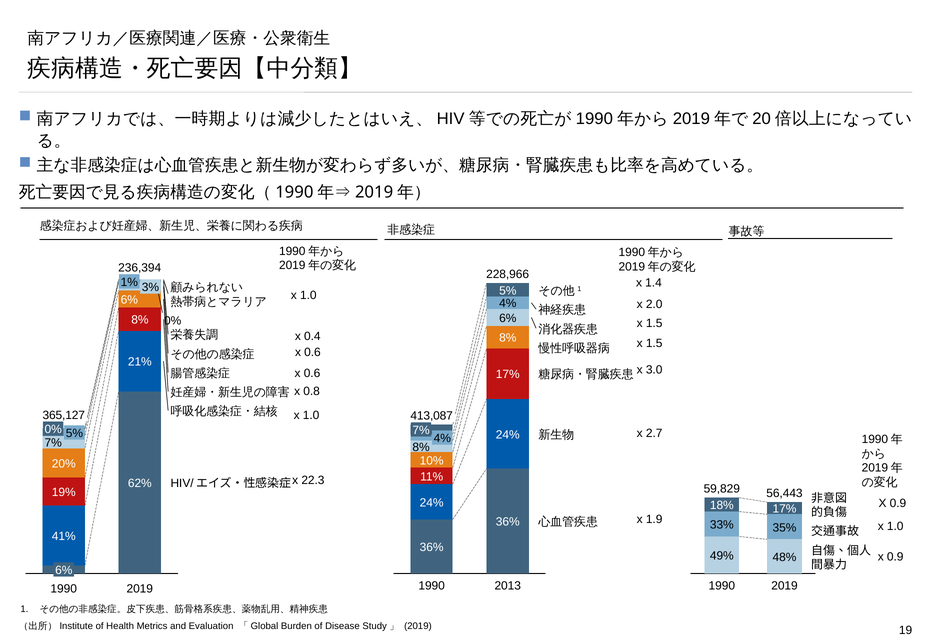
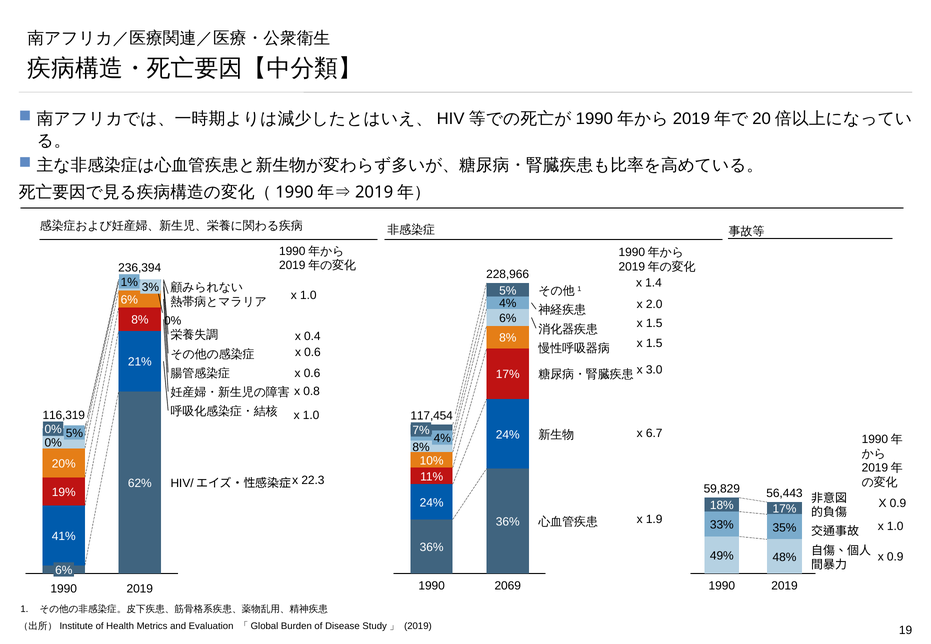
365,127: 365,127 -> 116,319
413,087: 413,087 -> 117,454
2.7: 2.7 -> 6.7
7% at (53, 443): 7% -> 0%
2013: 2013 -> 2069
